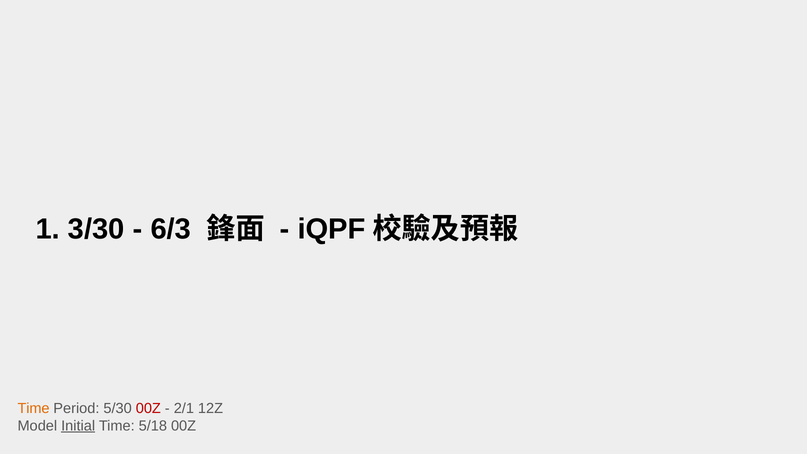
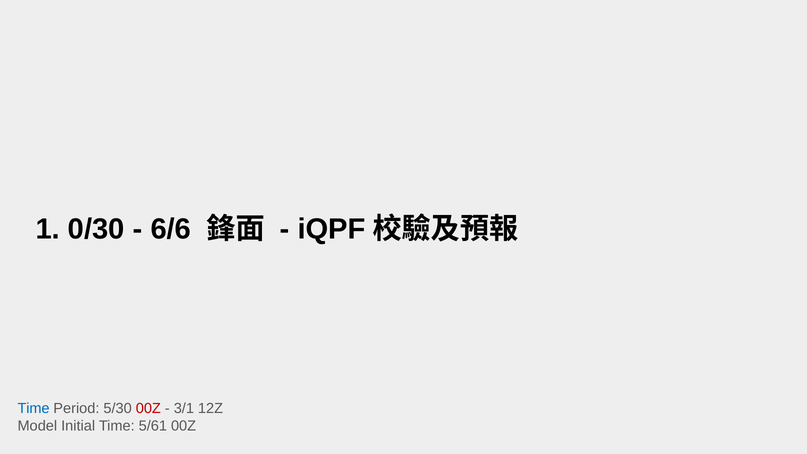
3/30: 3/30 -> 0/30
6/3: 6/3 -> 6/6
Time at (34, 408) colour: orange -> blue
2/1: 2/1 -> 3/1
Initial underline: present -> none
5/18: 5/18 -> 5/61
